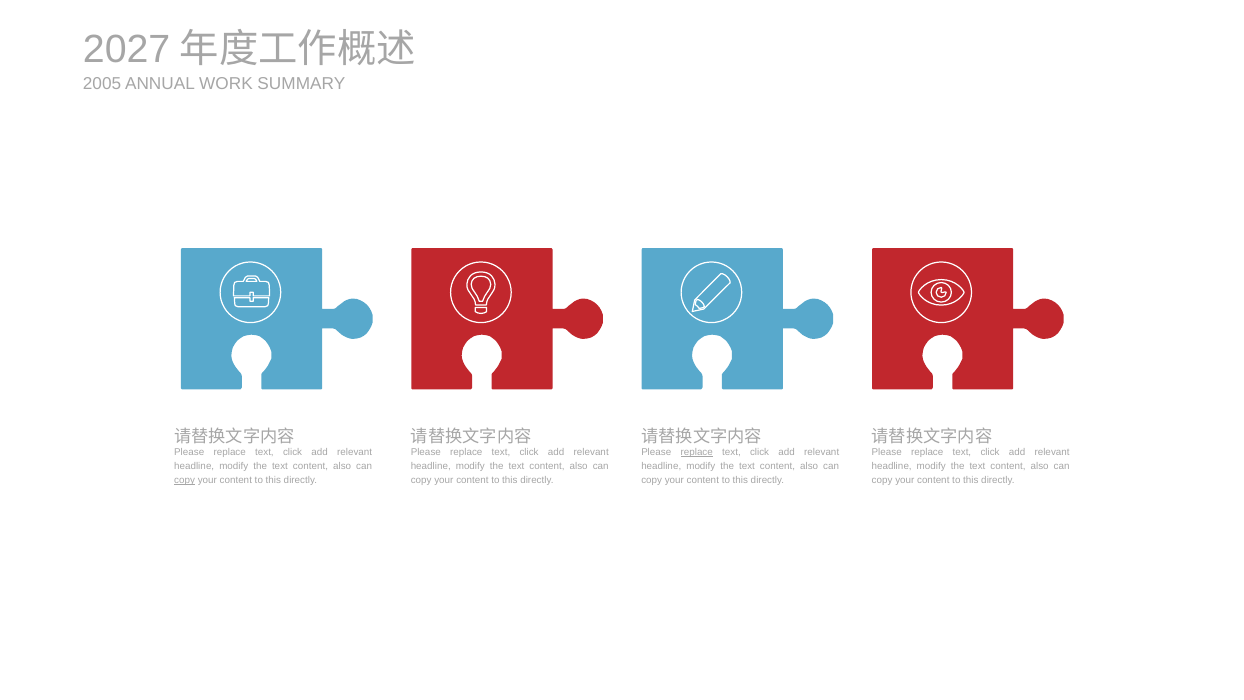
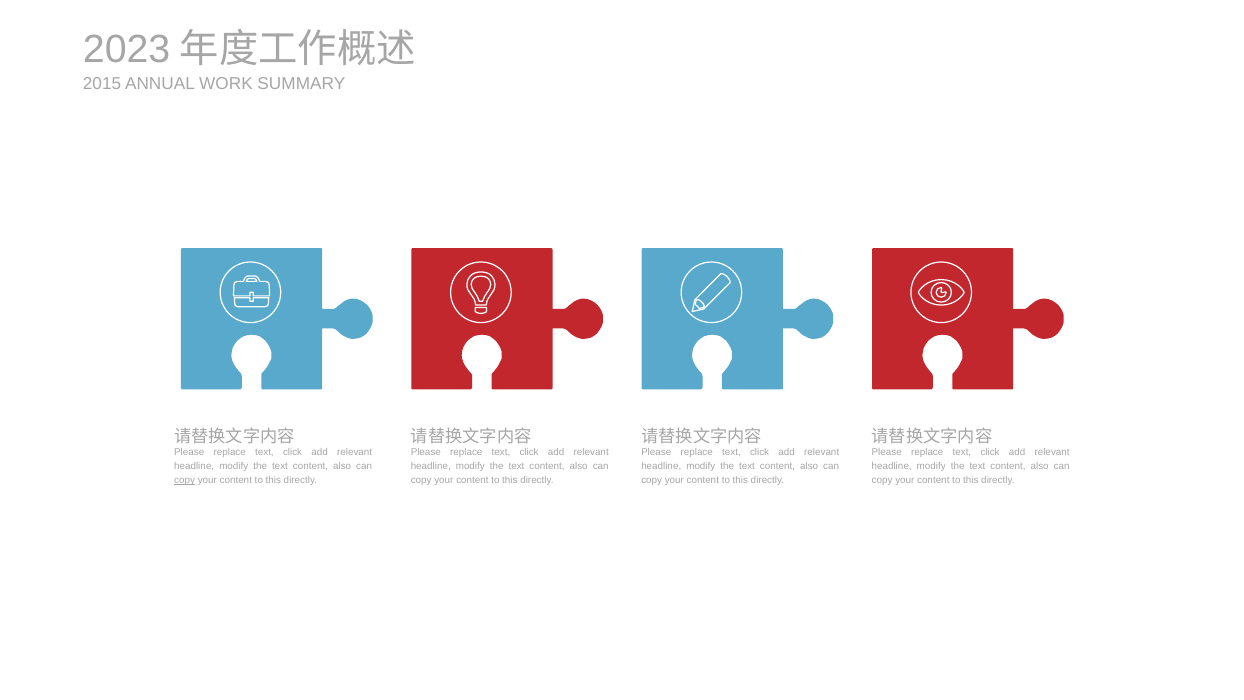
2027: 2027 -> 2023
2005: 2005 -> 2015
replace at (697, 452) underline: present -> none
